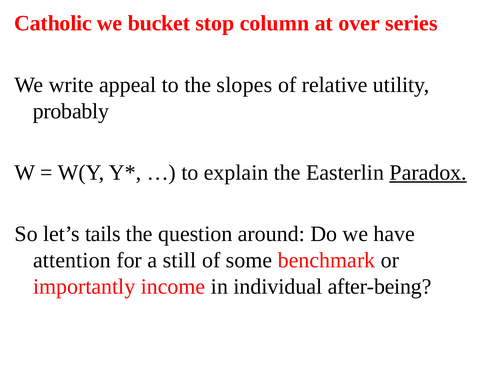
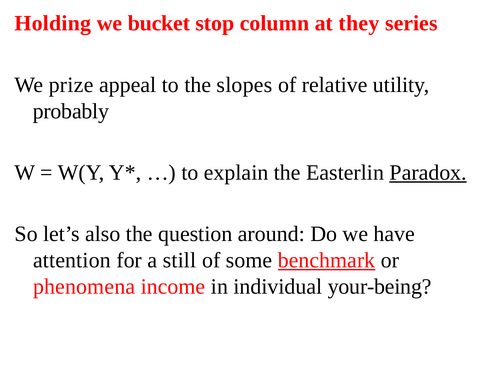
Catholic: Catholic -> Holding
over: over -> they
write: write -> prize
tails: tails -> also
benchmark underline: none -> present
importantly: importantly -> phenomena
after-being: after-being -> your-being
